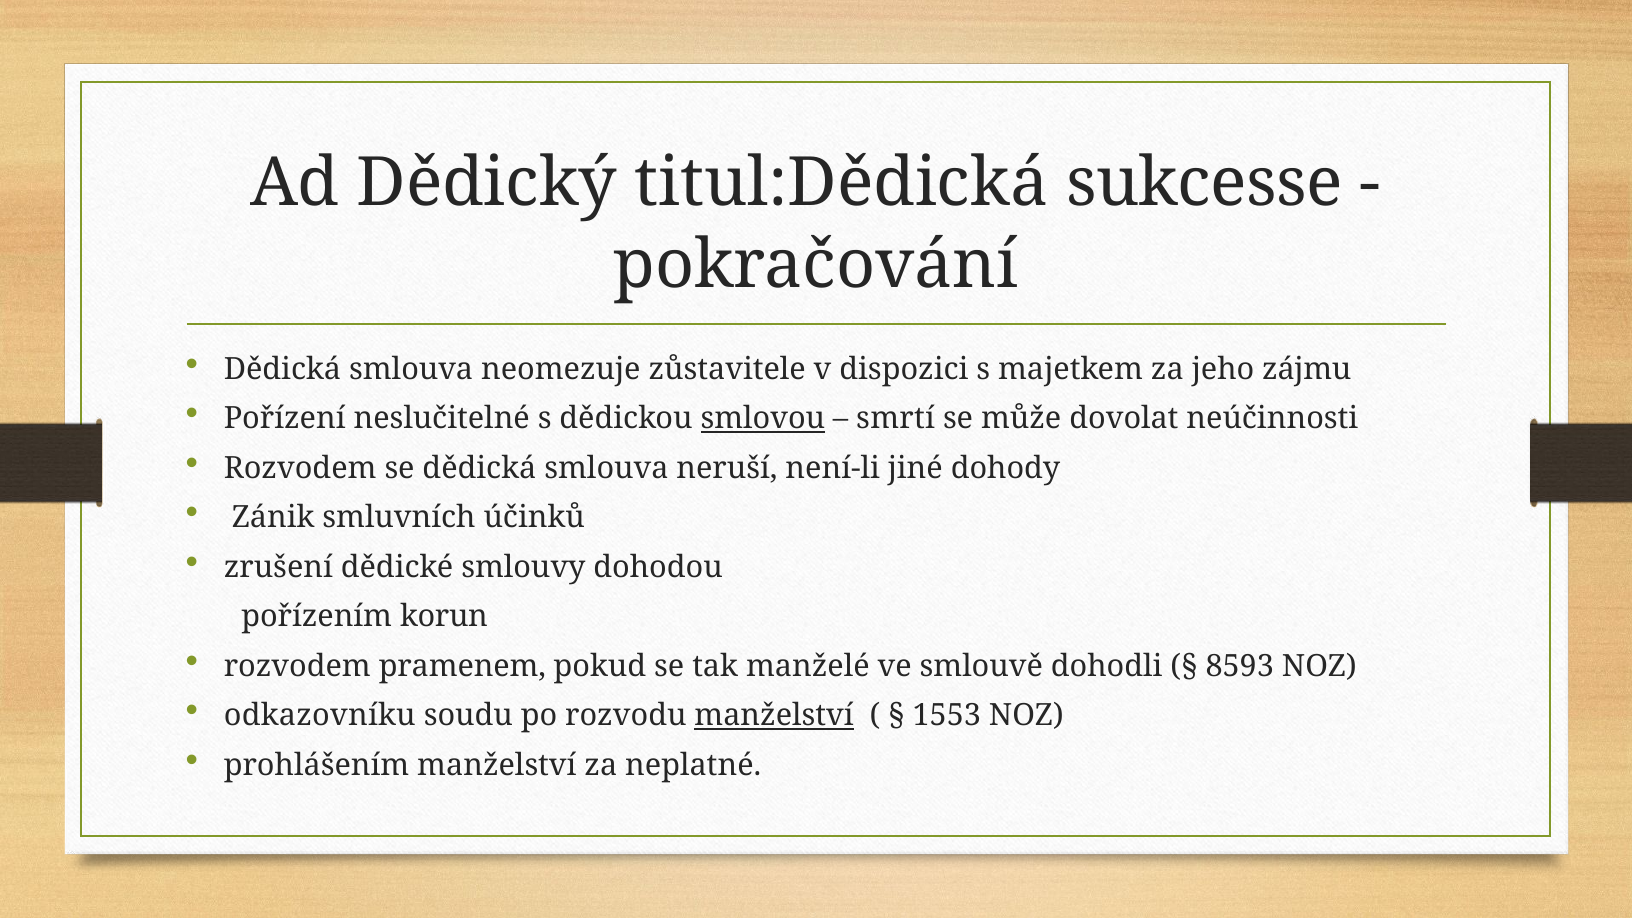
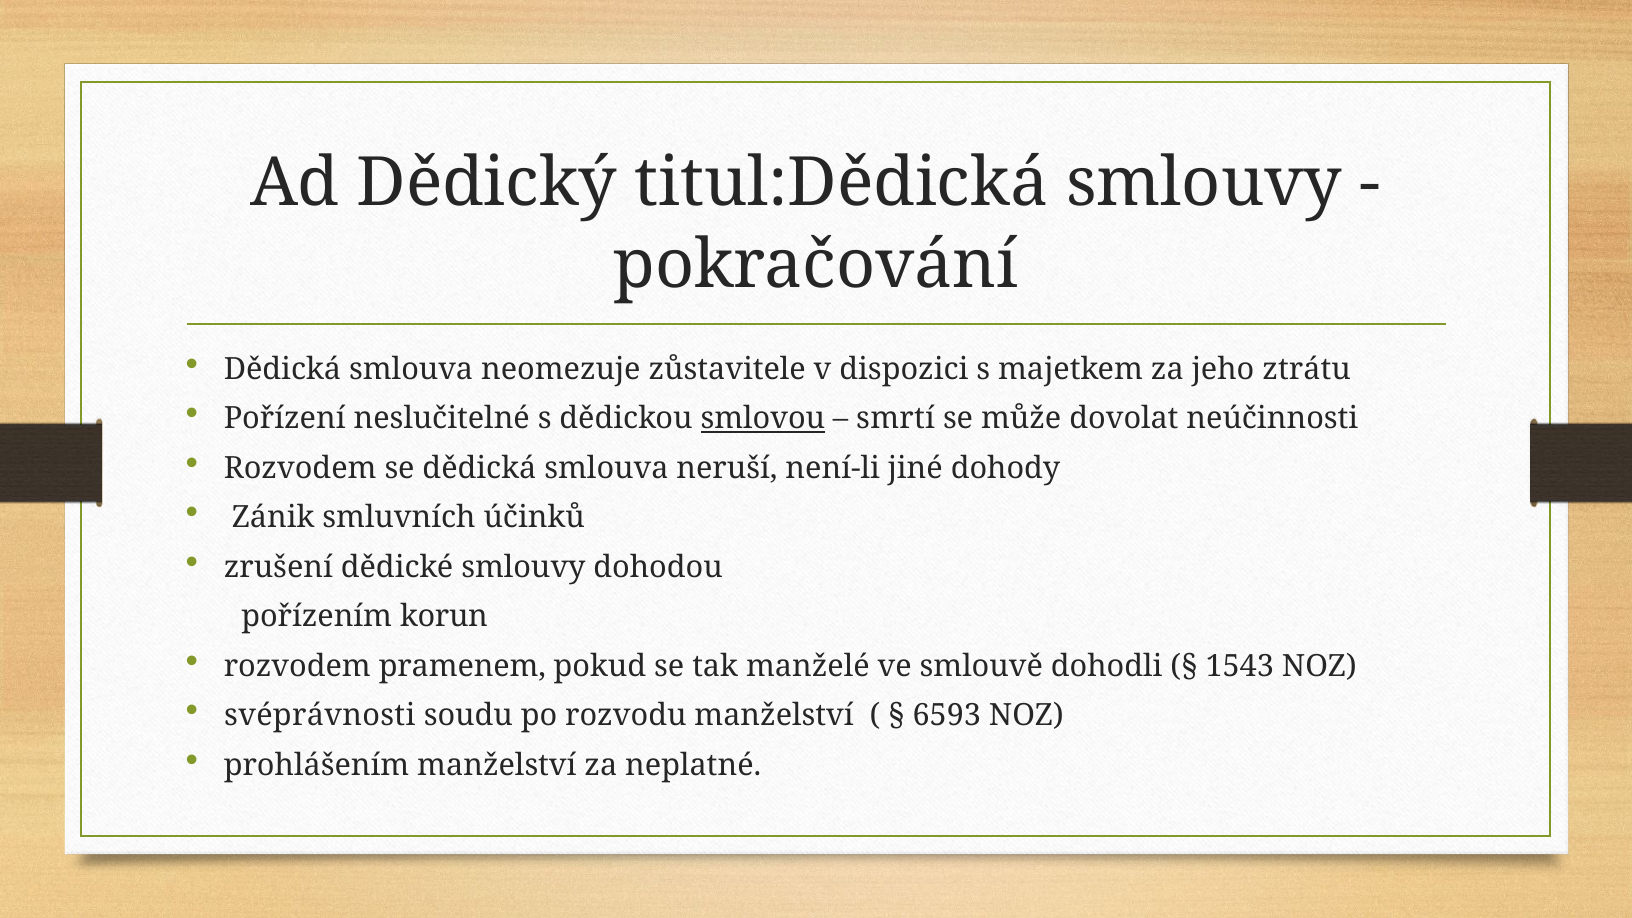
titul:Dědická sukcesse: sukcesse -> smlouvy
zájmu: zájmu -> ztrátu
8593: 8593 -> 1543
odkazovníku: odkazovníku -> svéprávnosti
manželství at (774, 716) underline: present -> none
1553: 1553 -> 6593
